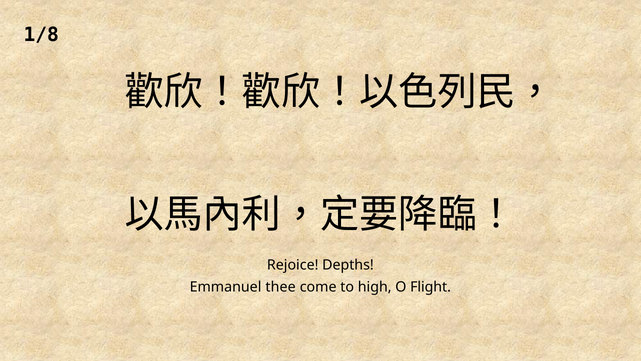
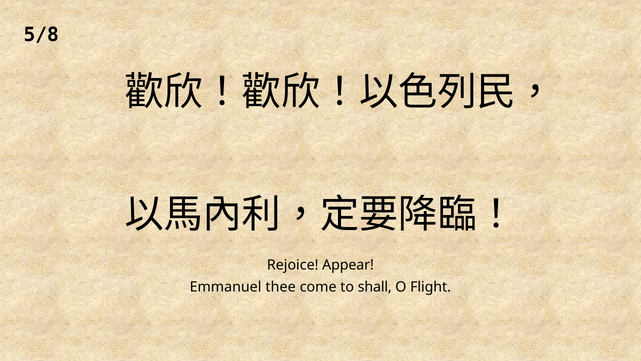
1/8: 1/8 -> 5/8
Depths: Depths -> Appear
high: high -> shall
